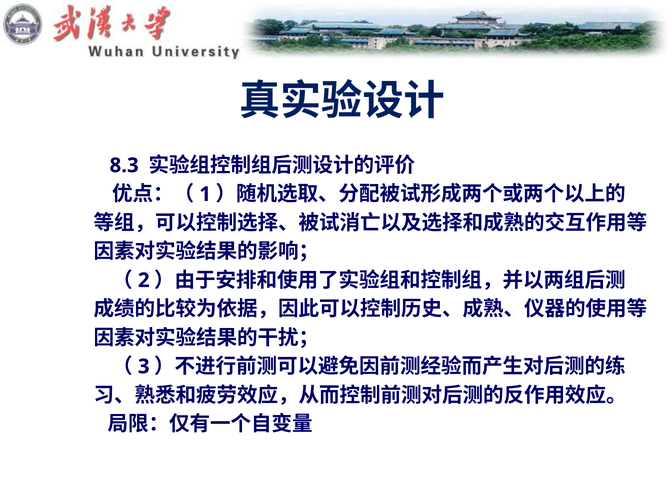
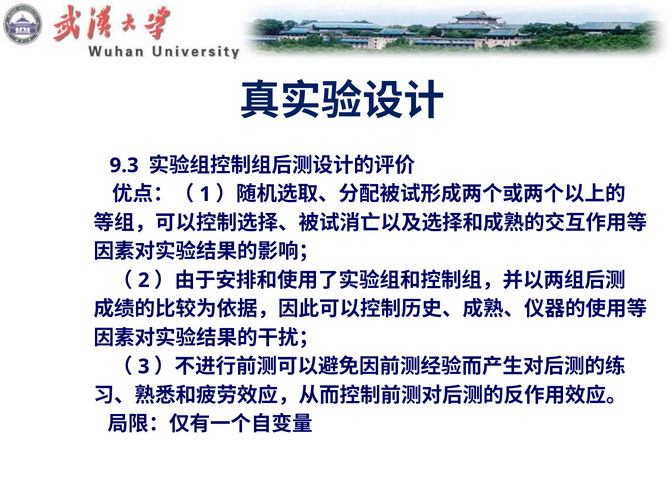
8.3: 8.3 -> 9.3
